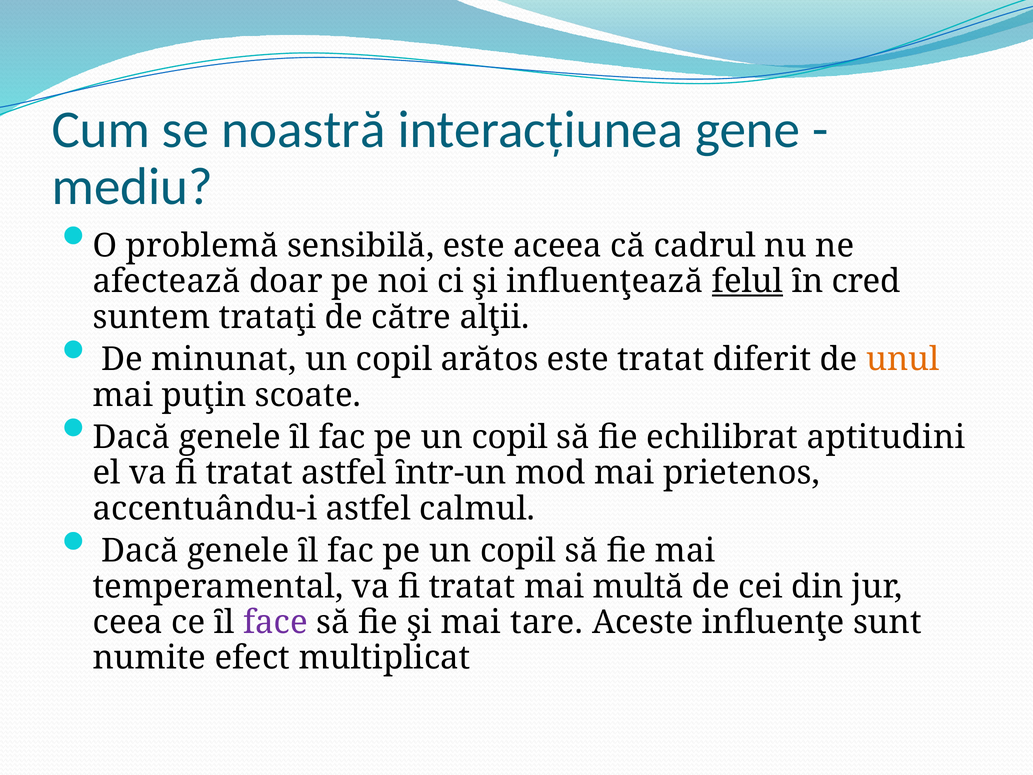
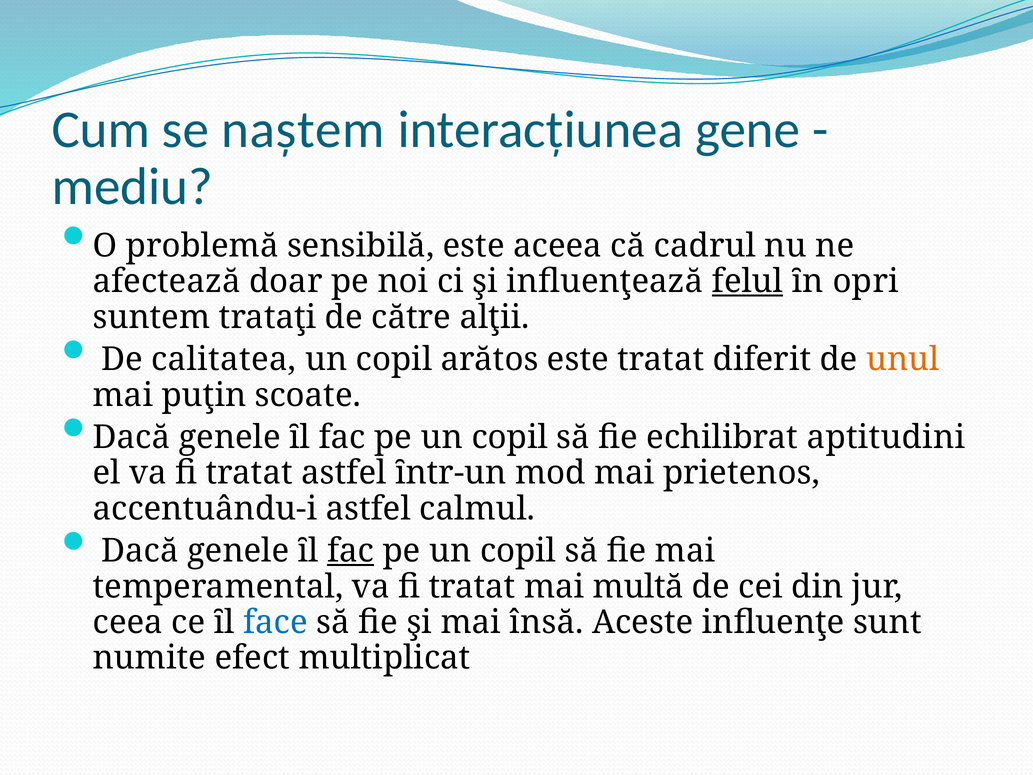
noastră: noastră -> naștem
cred: cred -> opri
minunat: minunat -> calitatea
fac at (351, 551) underline: none -> present
face colour: purple -> blue
tare: tare -> însă
